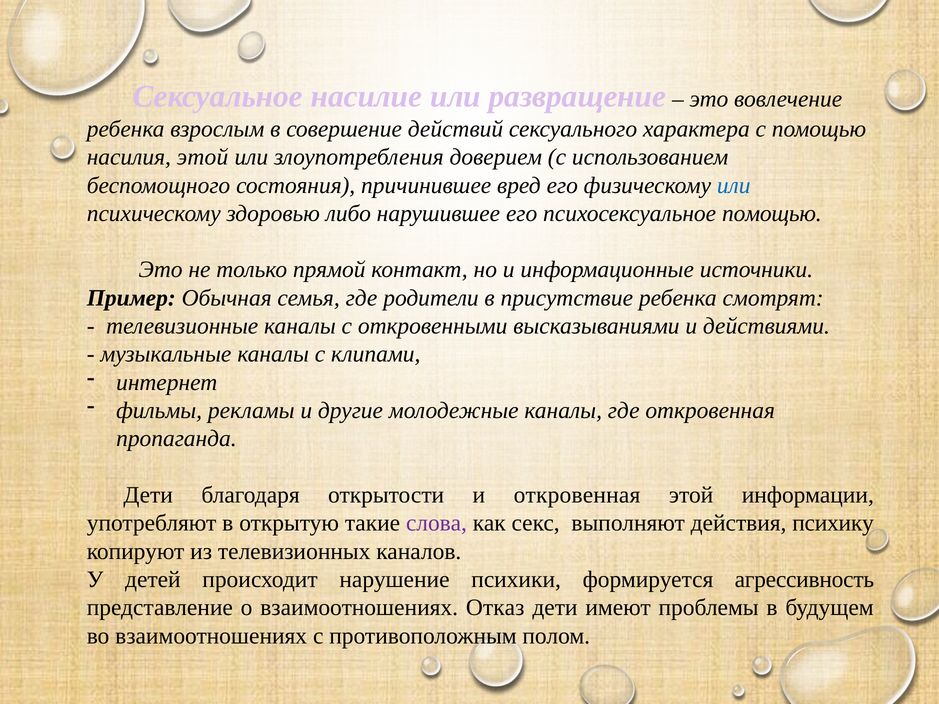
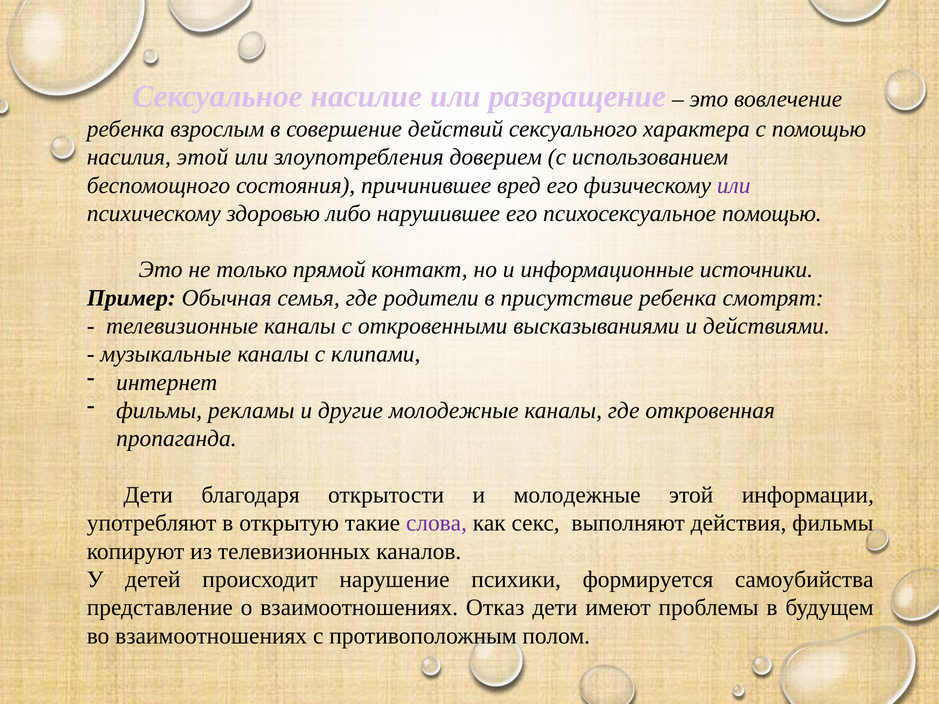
или at (734, 185) colour: blue -> purple
и откровенная: откровенная -> молодежные
действия психику: психику -> фильмы
агрессивность: агрессивность -> самоубийства
